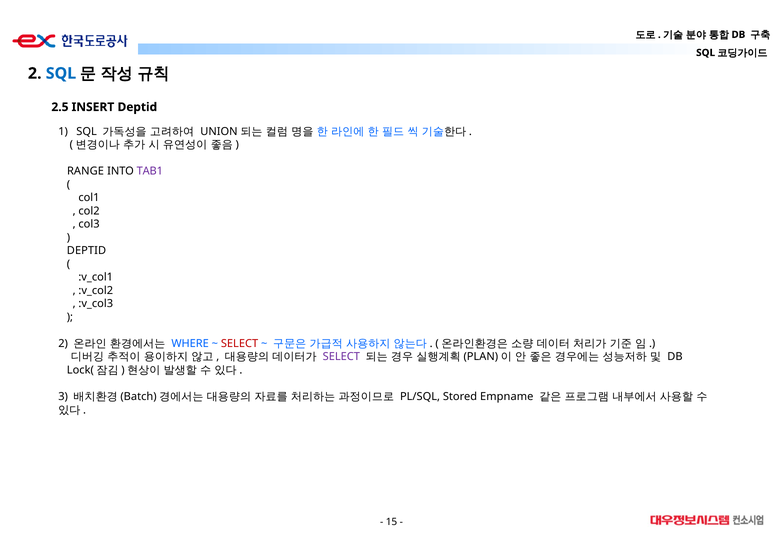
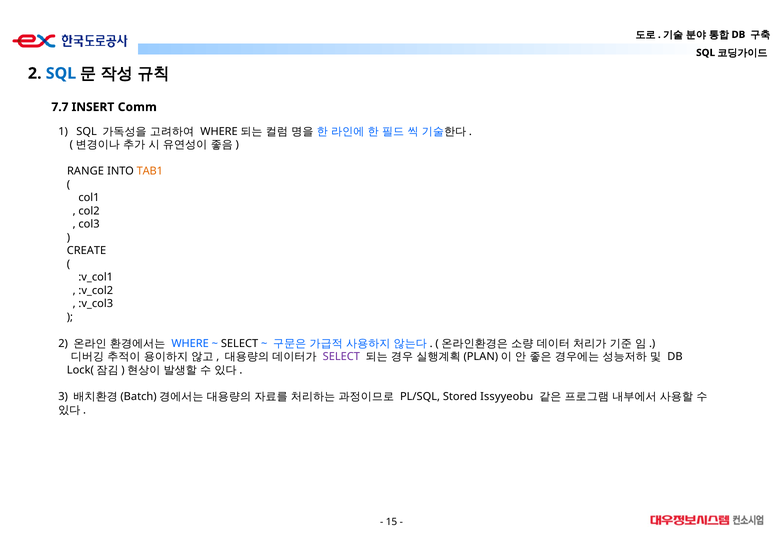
2.5: 2.5 -> 7.7
INSERT Deptid: Deptid -> Comm
UNION at (219, 131): UNION -> WHERE
TAB1 colour: purple -> orange
DEPTID at (86, 251): DEPTID -> CREATE
SELECT at (240, 344) colour: red -> black
Empname: Empname -> Issyyeobu
